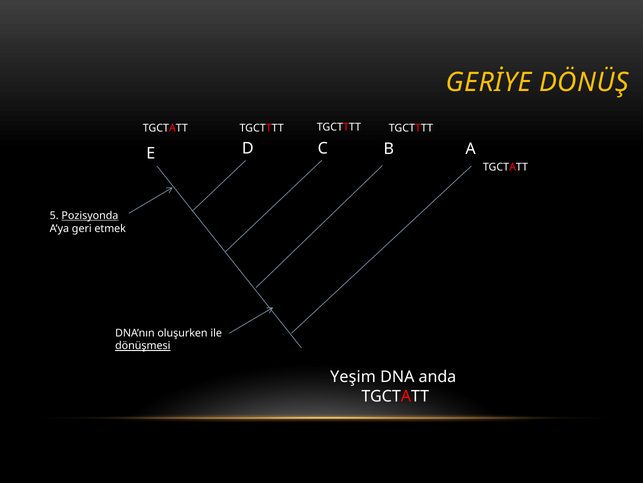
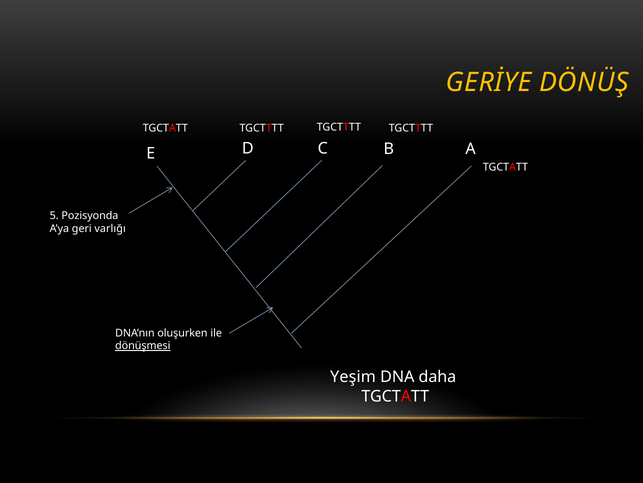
Pozisyonda underline: present -> none
etmek: etmek -> varlığı
anda: anda -> daha
